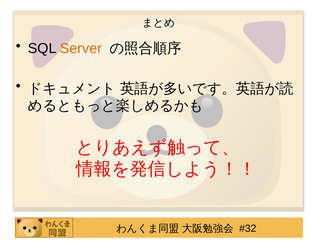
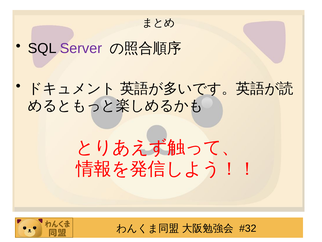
Server colour: orange -> purple
